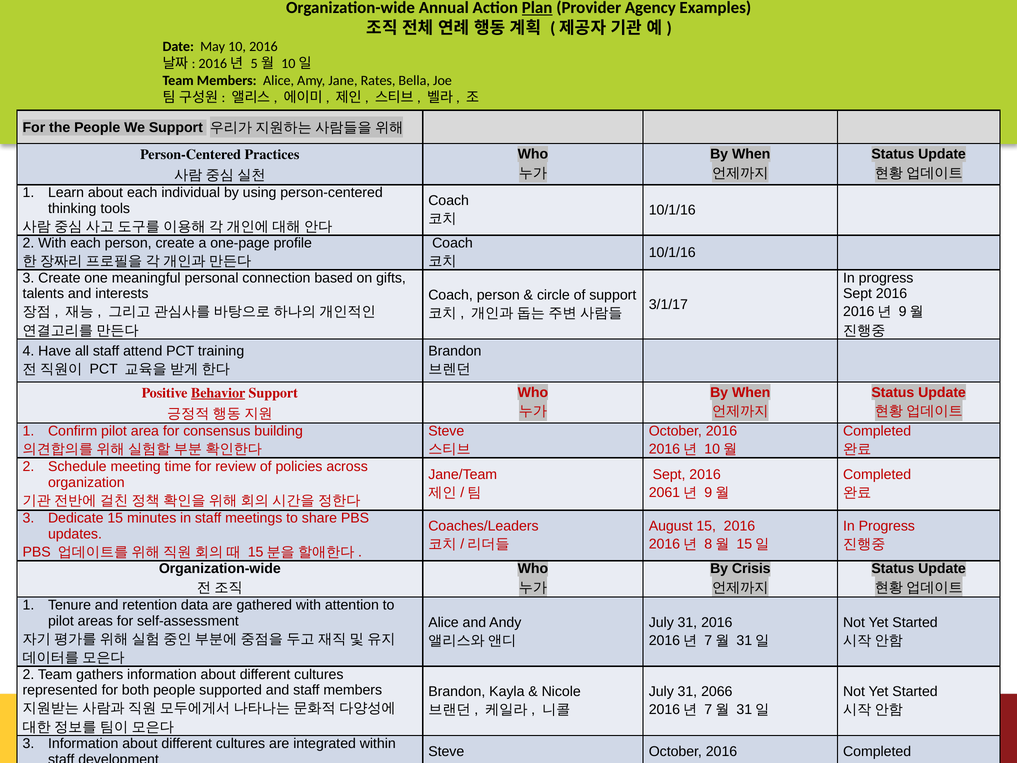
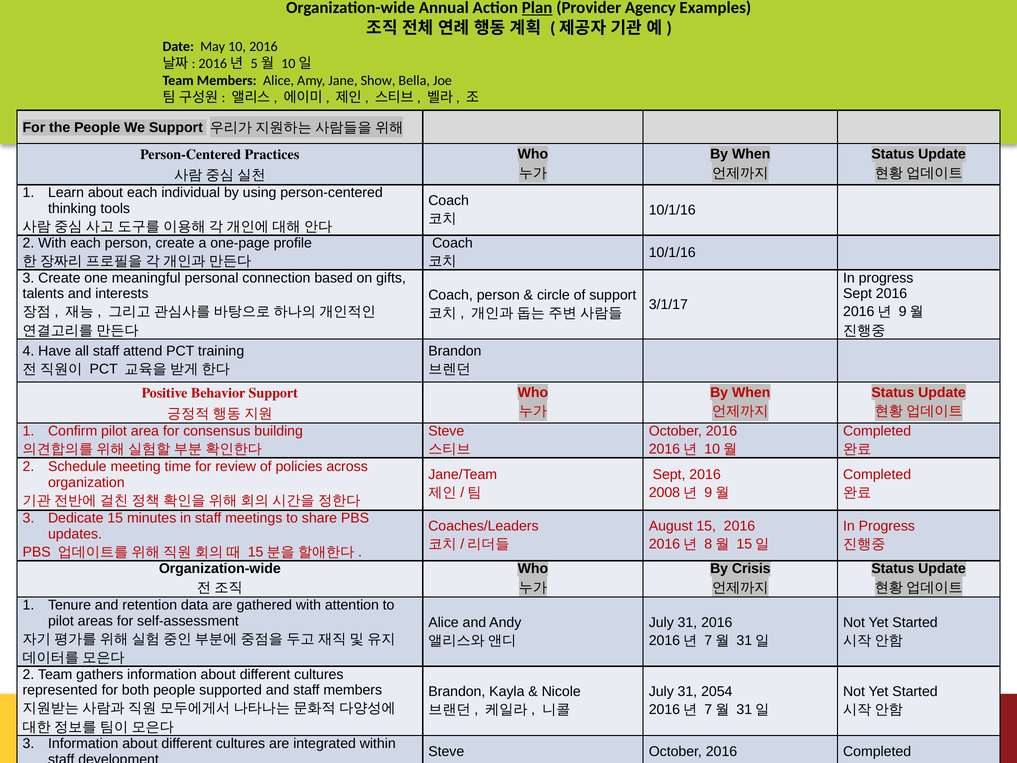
Rates: Rates -> Show
Behavior underline: present -> none
2061: 2061 -> 2008
2066: 2066 -> 2054
